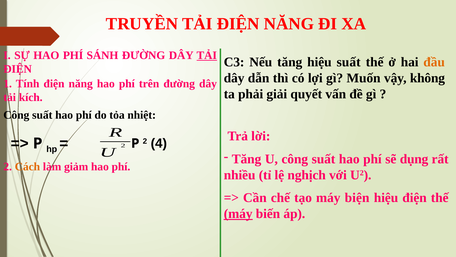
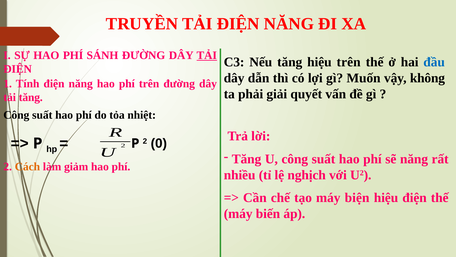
hiệu suất: suất -> trên
đầu colour: orange -> blue
tải kích: kích -> tăng
4: 4 -> 0
sẽ dụng: dụng -> năng
máy at (238, 213) underline: present -> none
